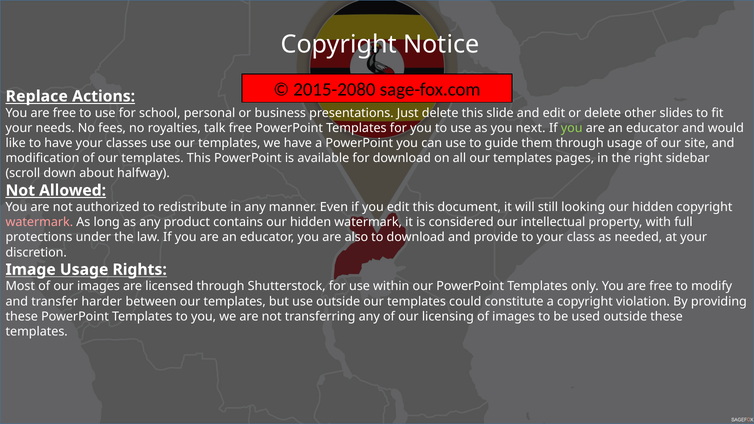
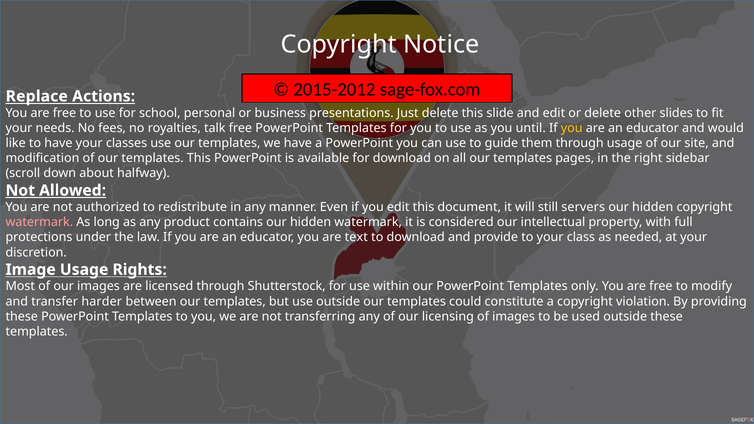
2015-2080: 2015-2080 -> 2015-2012
next: next -> until
you at (572, 128) colour: light green -> yellow
looking: looking -> servers
also: also -> text
